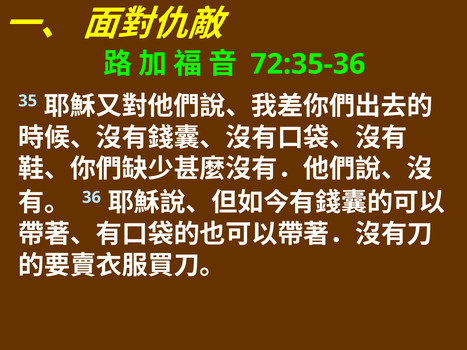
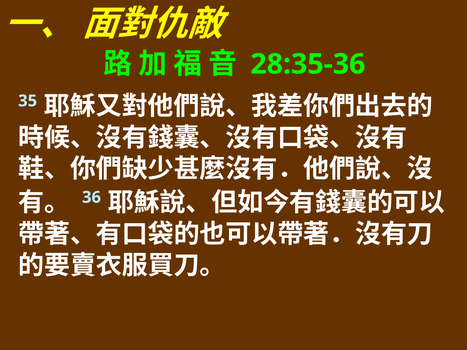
72:35-36: 72:35-36 -> 28:35-36
